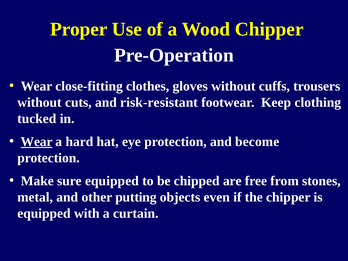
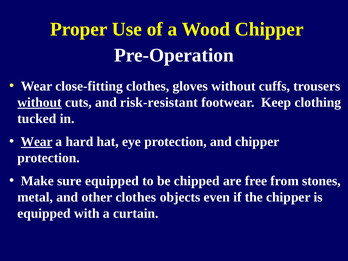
without at (40, 102) underline: none -> present
and become: become -> chipper
other putting: putting -> clothes
